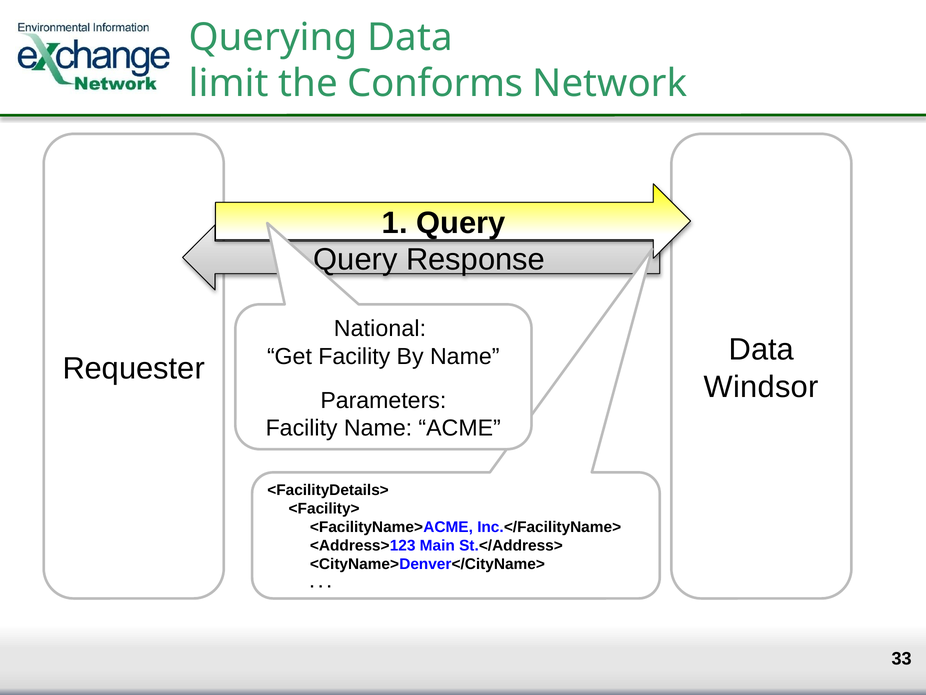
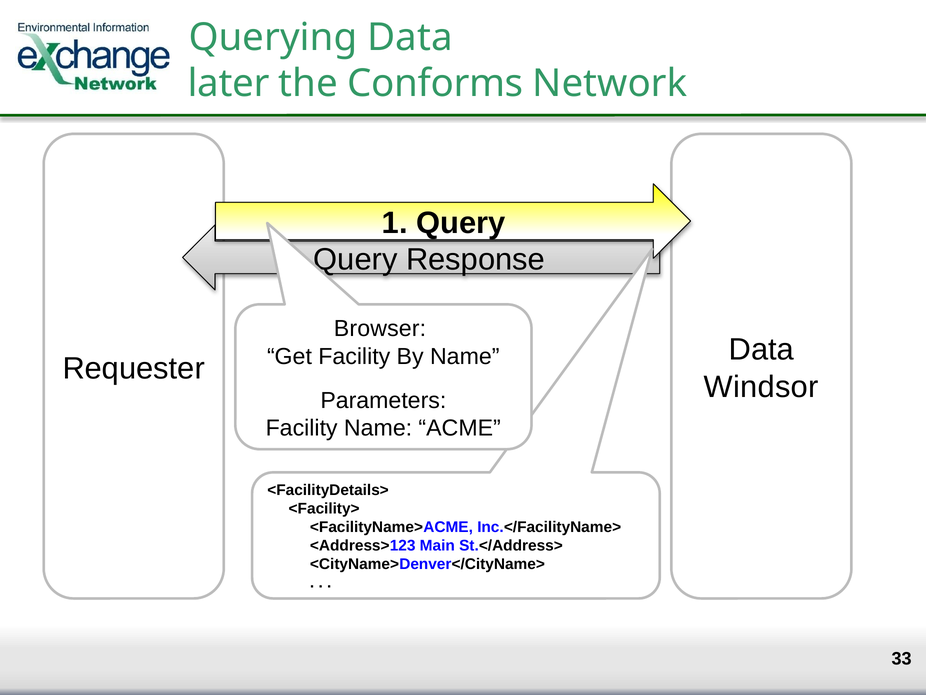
limit: limit -> later
National: National -> Browser
